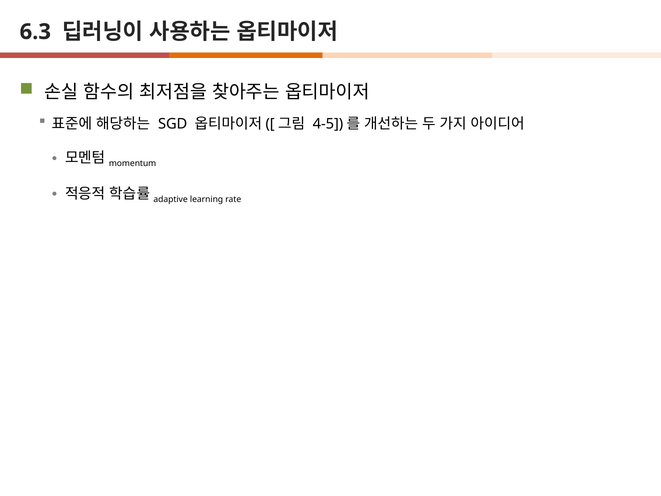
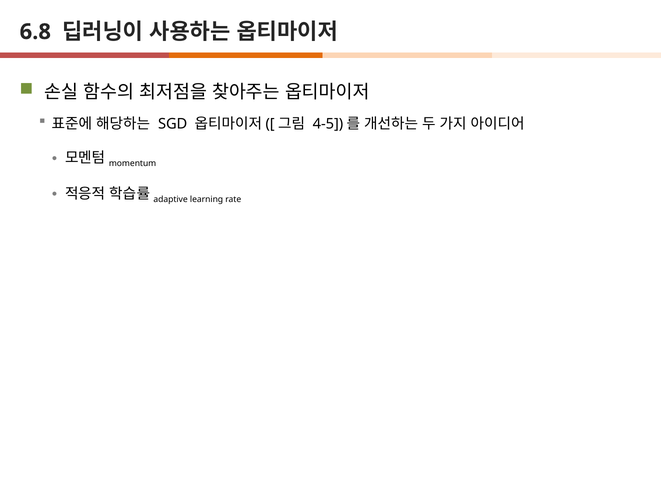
6.3: 6.3 -> 6.8
